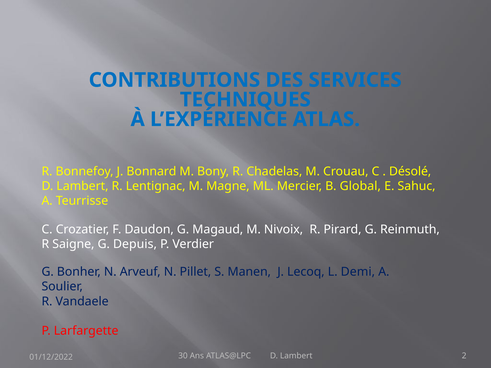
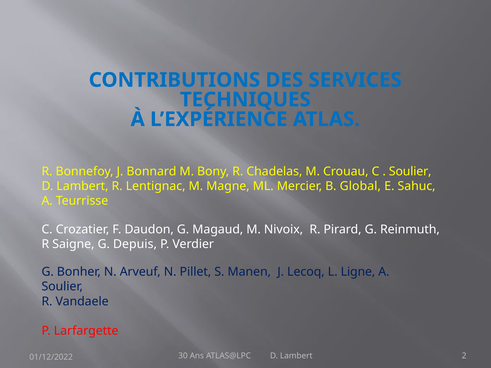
Désolé at (410, 172): Désolé -> Soulier
Demi: Demi -> Ligne
